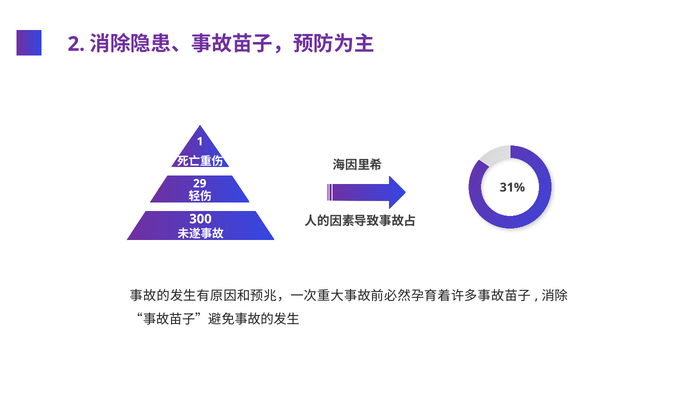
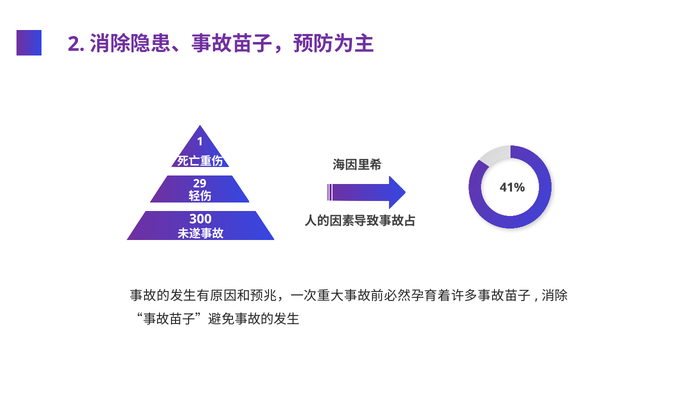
31%: 31% -> 41%
